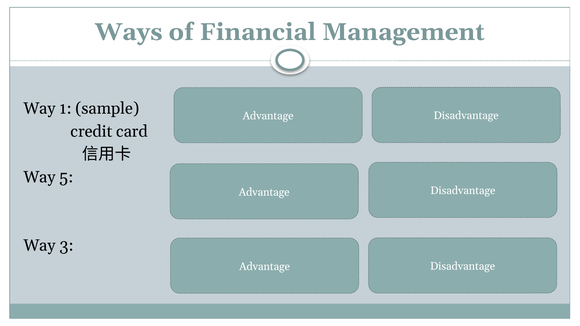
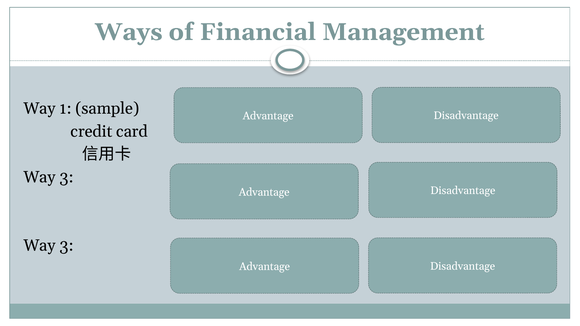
5 at (66, 177): 5 -> 3
